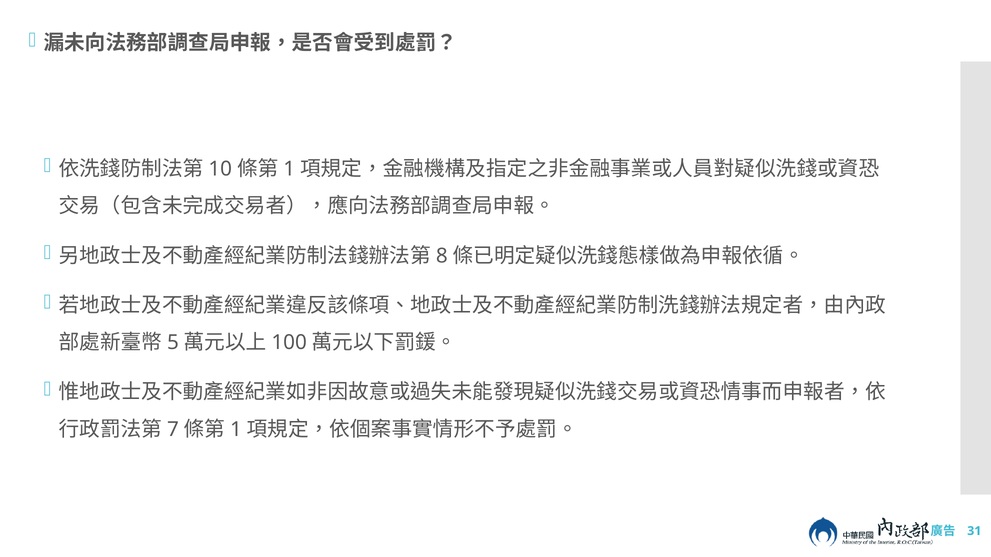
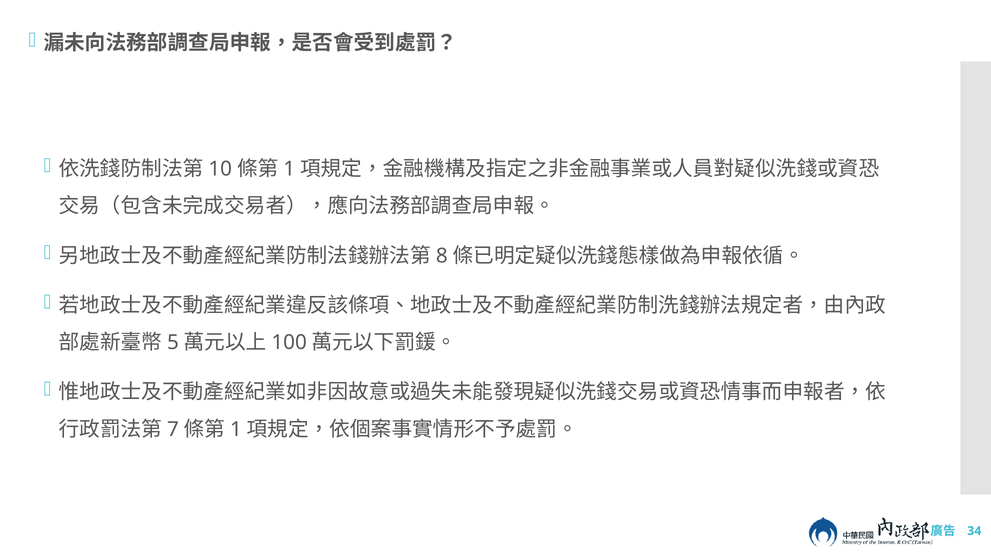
31: 31 -> 34
